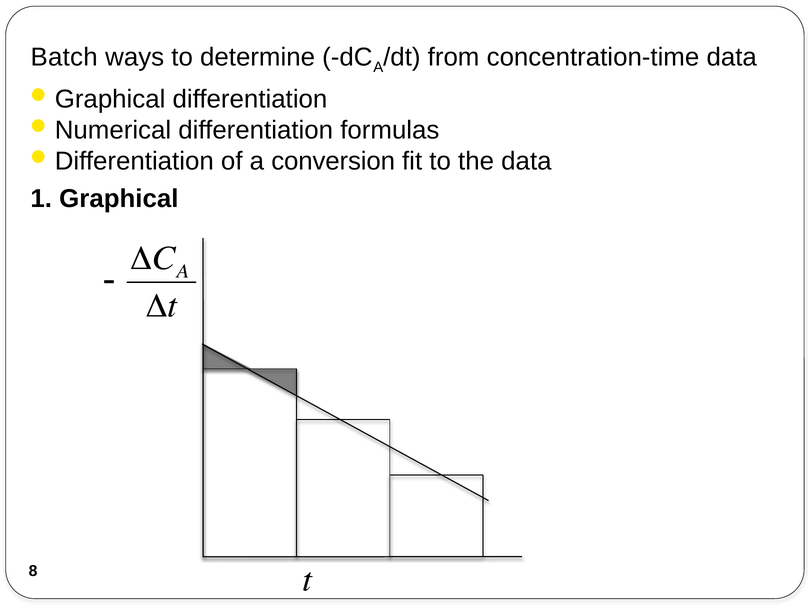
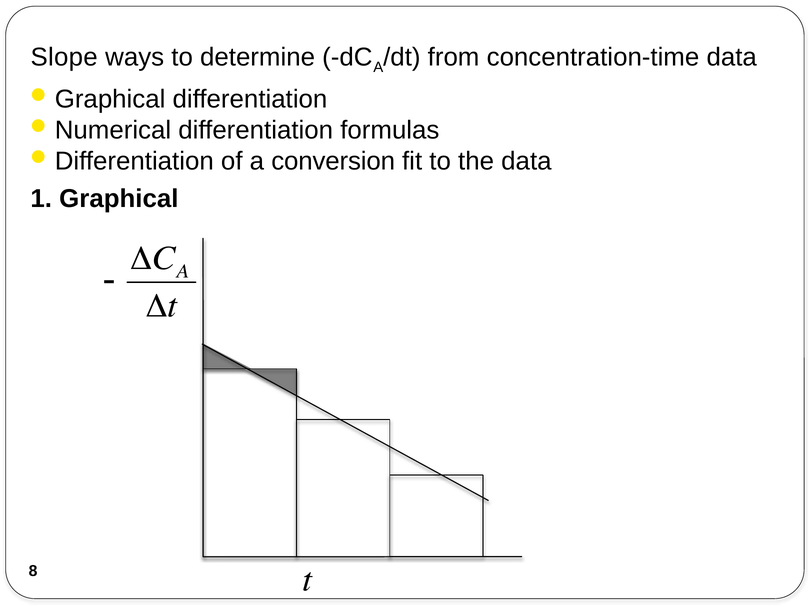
Batch: Batch -> Slope
